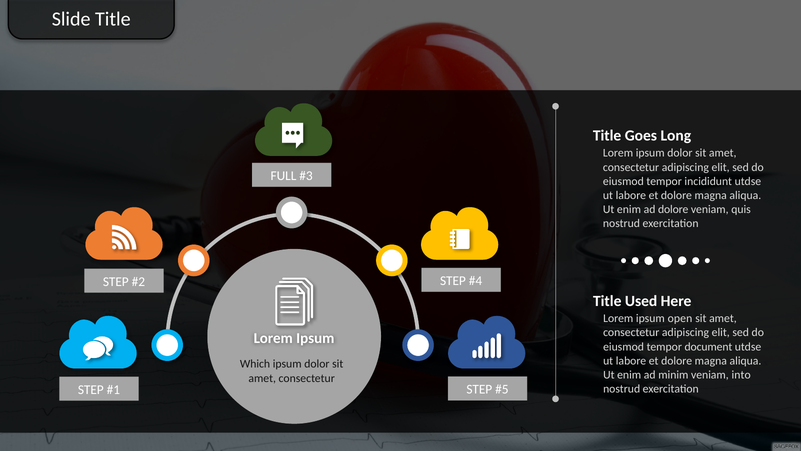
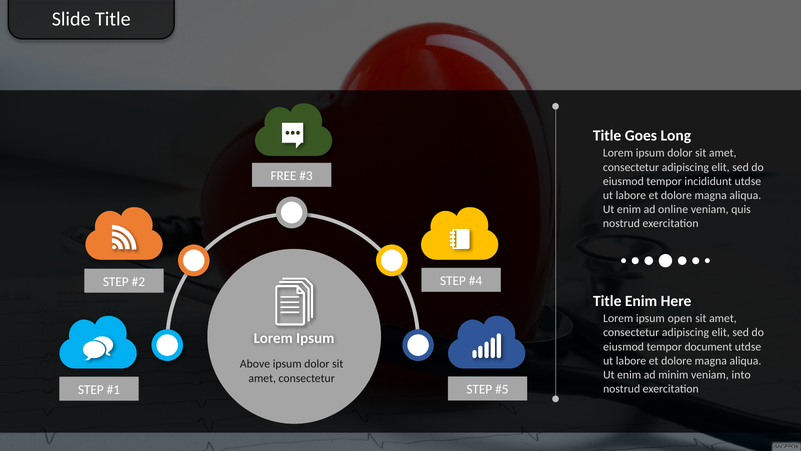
FULL: FULL -> FREE
ad dolore: dolore -> online
Title Used: Used -> Enim
Which: Which -> Above
